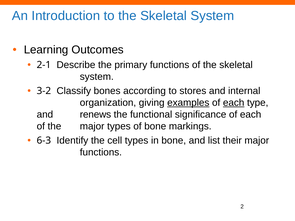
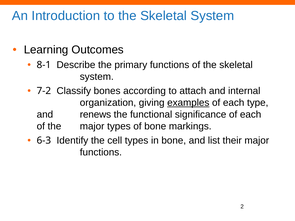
2-1: 2-1 -> 8-1
3-2: 3-2 -> 7-2
stores: stores -> attach
each at (234, 103) underline: present -> none
